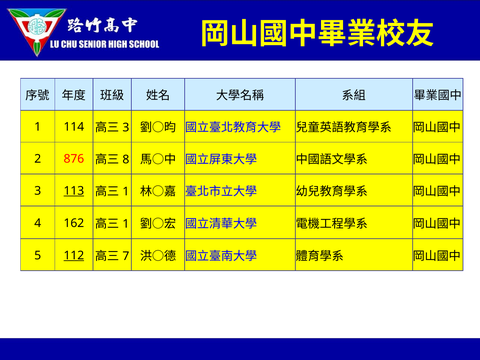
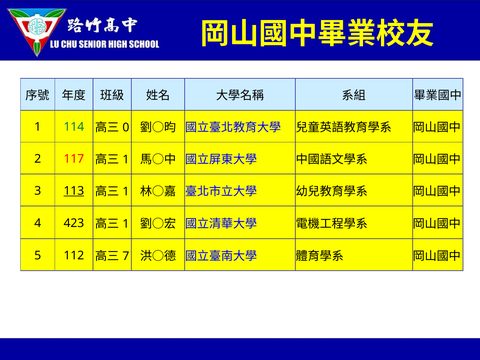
114 colour: black -> green
3 at (126, 128): 3 -> 0
876: 876 -> 117
8 at (126, 160): 8 -> 1
162: 162 -> 423
112 underline: present -> none
